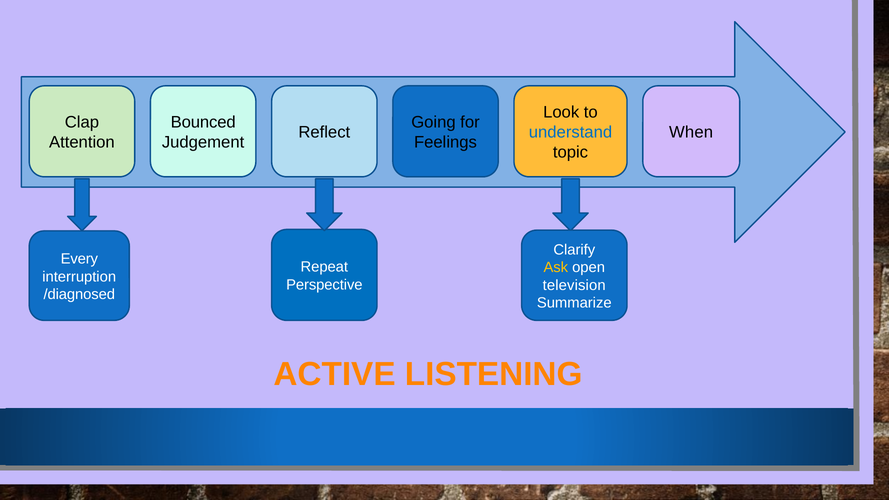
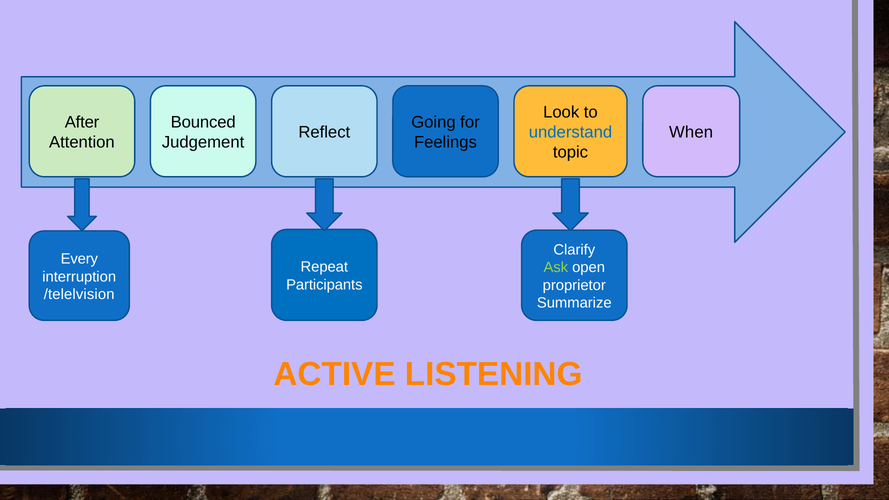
Clap: Clap -> After
Ask colour: yellow -> light green
Perspective: Perspective -> Participants
television: television -> proprietor
/diagnosed: /diagnosed -> /telelvision
